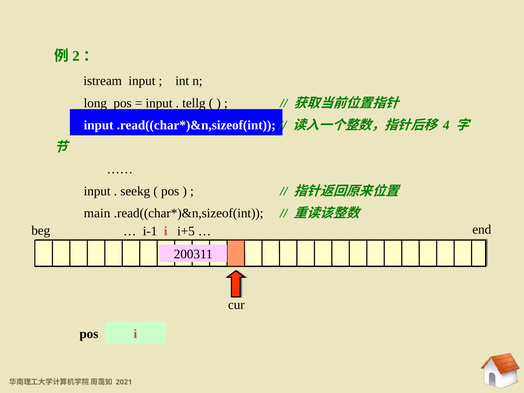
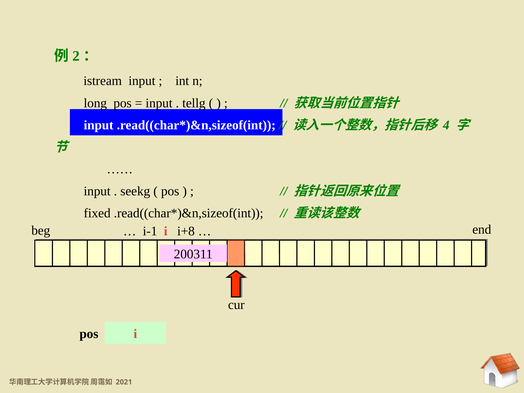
main: main -> fixed
i+5: i+5 -> i+8
